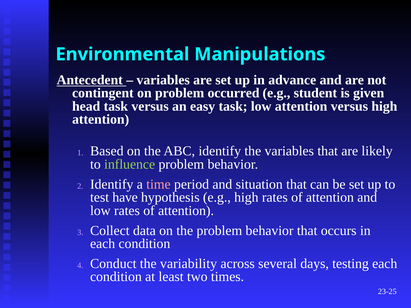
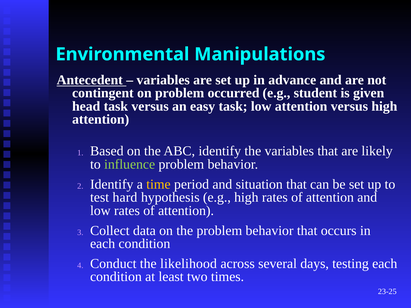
time colour: pink -> yellow
have: have -> hard
variability: variability -> likelihood
